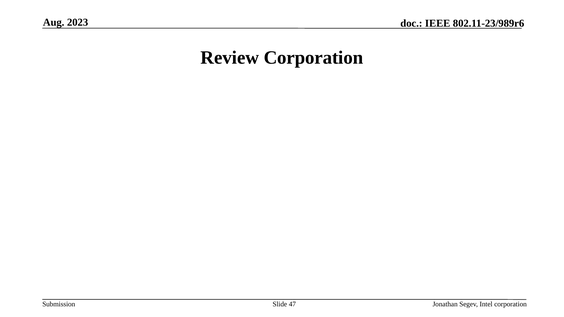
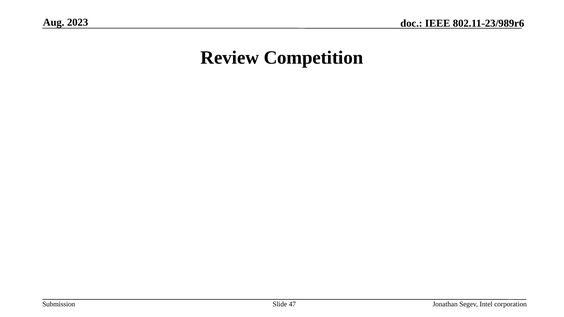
Review Corporation: Corporation -> Competition
